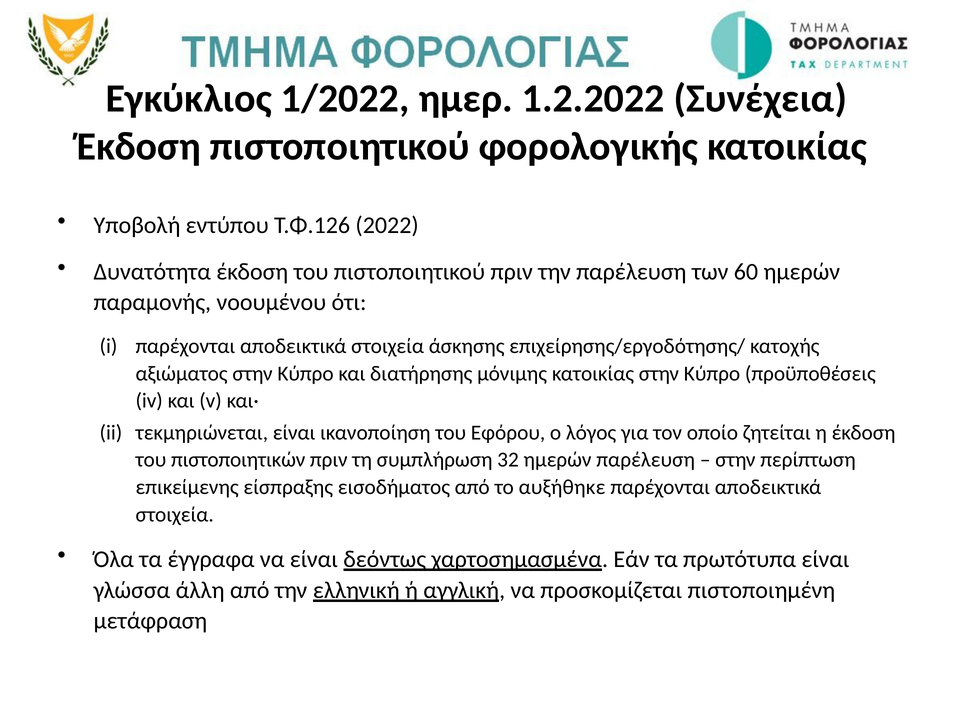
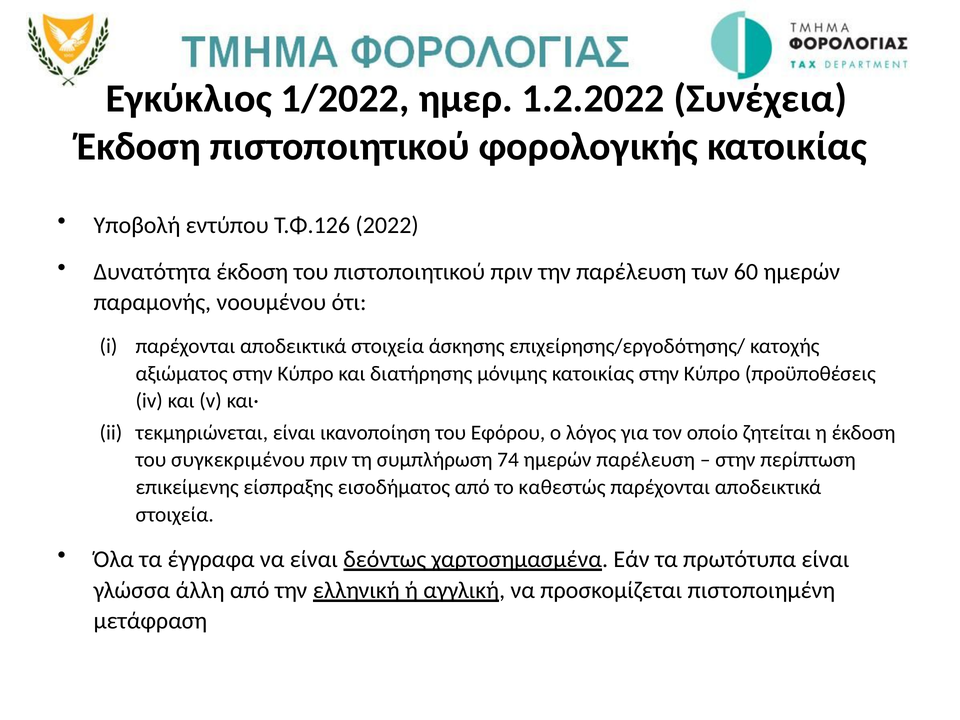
πιστοποιητικών: πιστοποιητικών -> συγκεκριμένου
32: 32 -> 74
αυξήθηκε: αυξήθηκε -> καθεστώς
